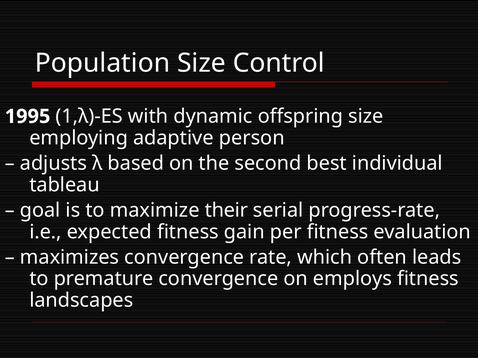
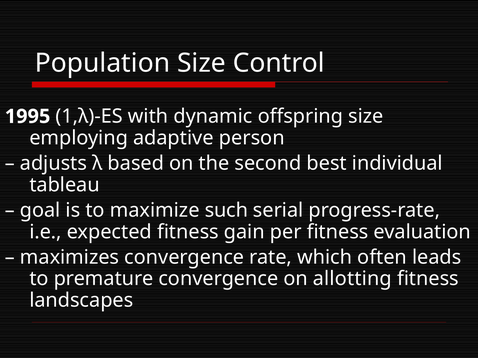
their: their -> such
employs: employs -> allotting
